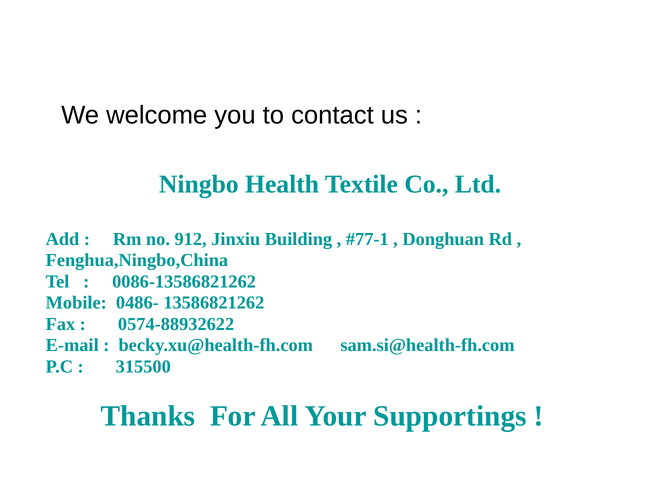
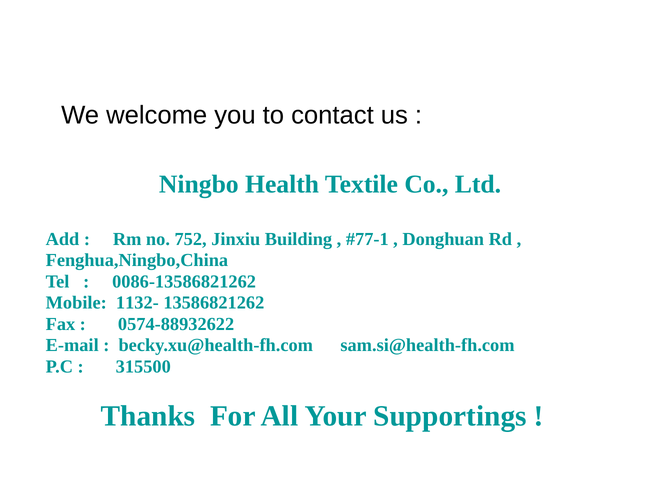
912: 912 -> 752
0486-: 0486- -> 1132-
